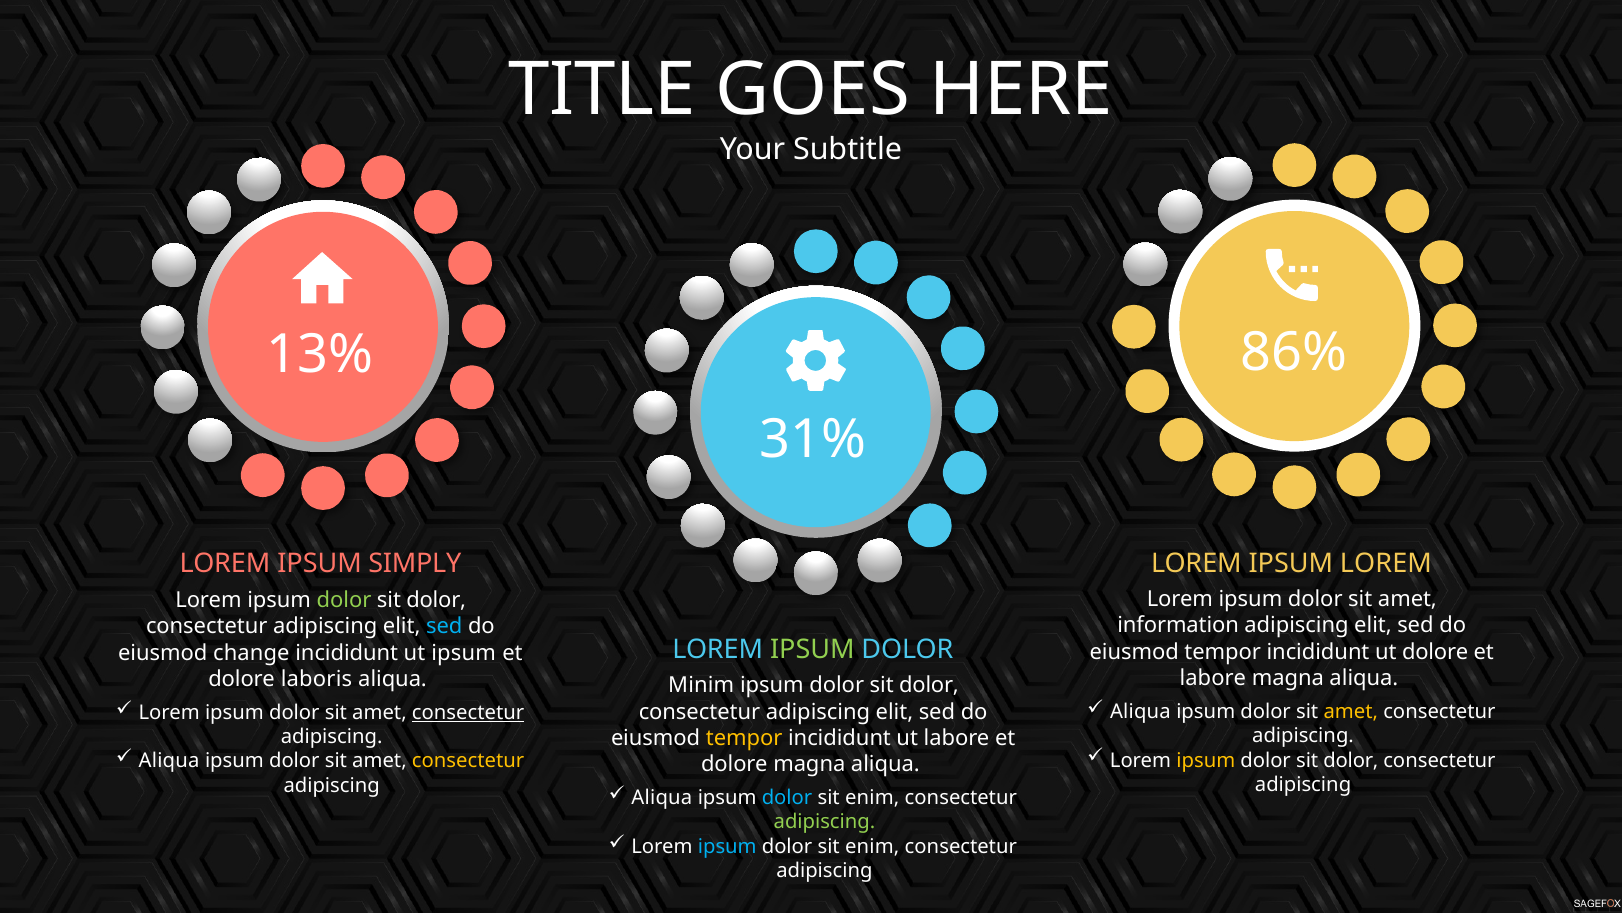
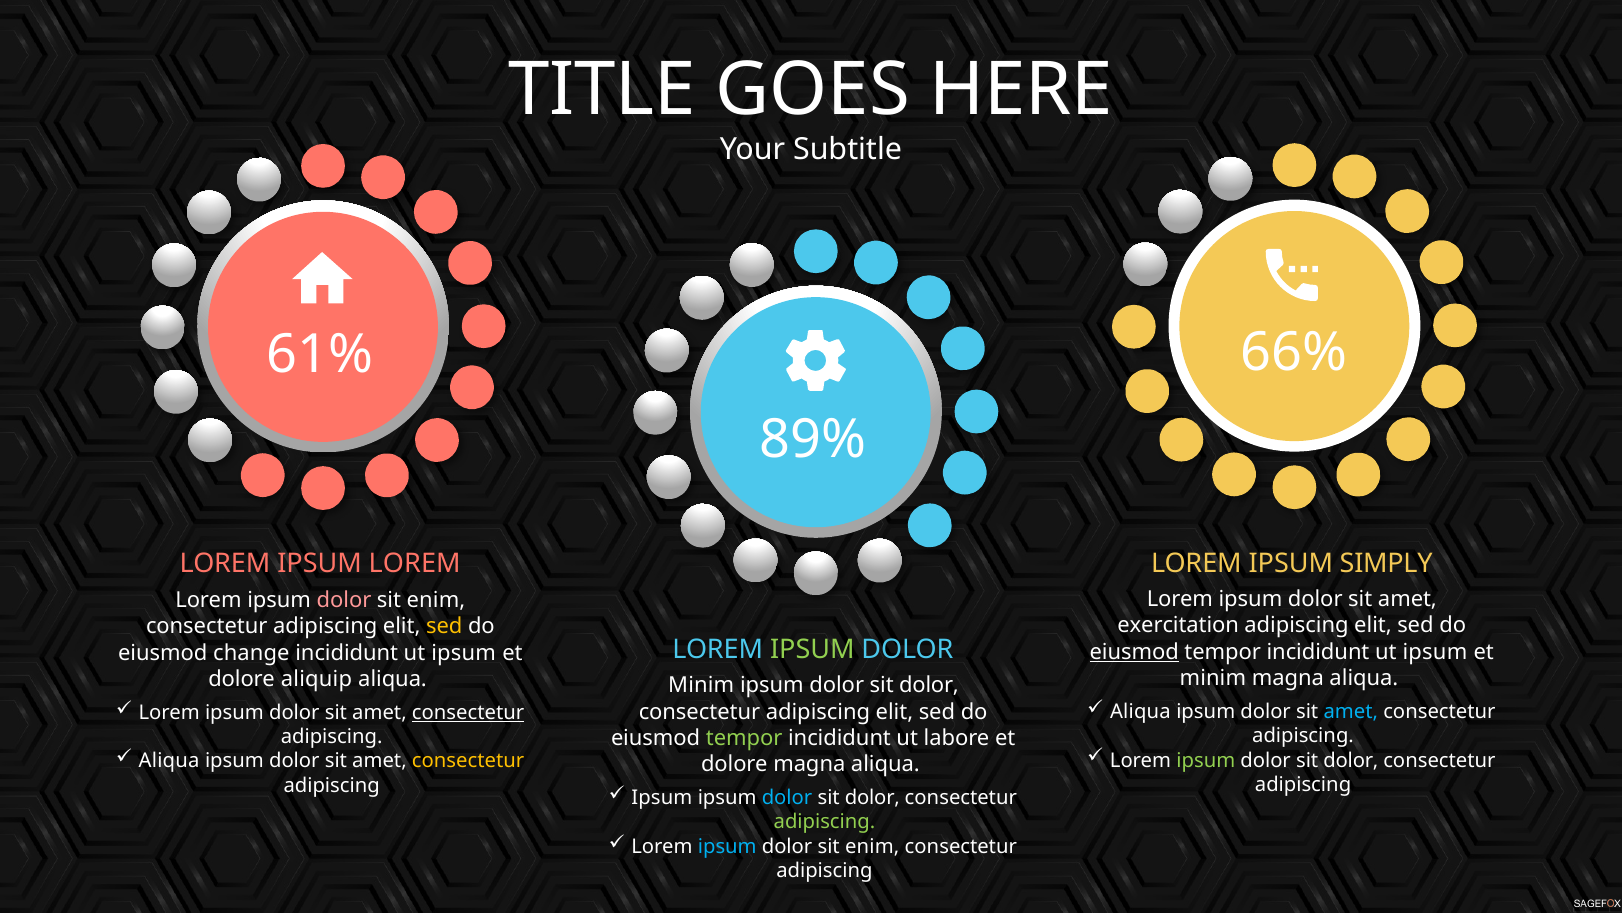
86%: 86% -> 66%
13%: 13% -> 61%
31%: 31% -> 89%
IPSUM LOREM: LOREM -> SIMPLY
IPSUM SIMPLY: SIMPLY -> LOREM
dolor at (344, 600) colour: light green -> pink
dolor at (436, 600): dolor -> enim
information: information -> exercitation
sed at (444, 626) colour: light blue -> yellow
eiusmod at (1134, 652) underline: none -> present
tempor incididunt ut dolore: dolore -> ipsum
labore at (1213, 678): labore -> minim
laboris: laboris -> aliquip
amet at (1351, 711) colour: yellow -> light blue
tempor at (744, 738) colour: yellow -> light green
ipsum at (1206, 760) colour: yellow -> light green
Aliqua at (662, 797): Aliqua -> Ipsum
enim at (872, 797): enim -> dolor
